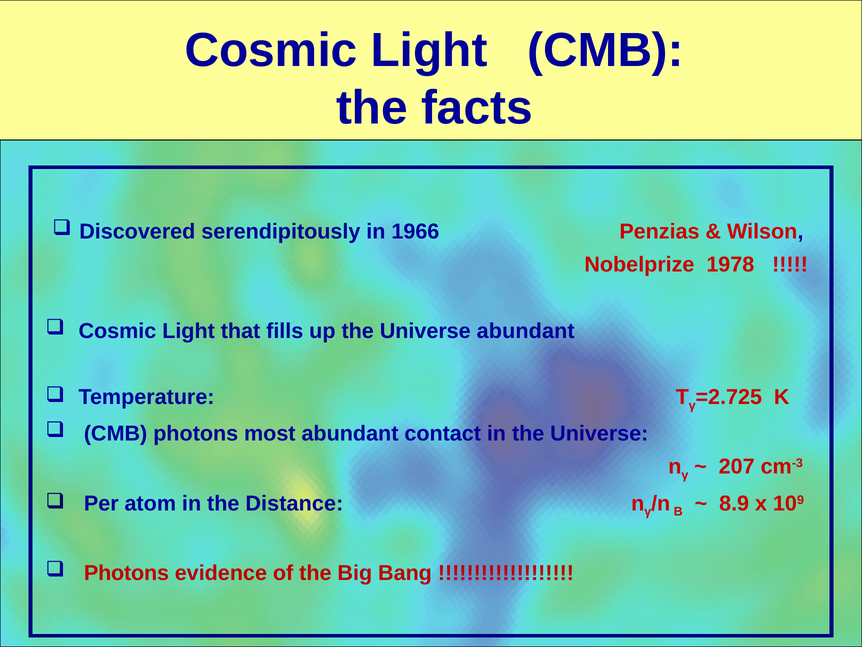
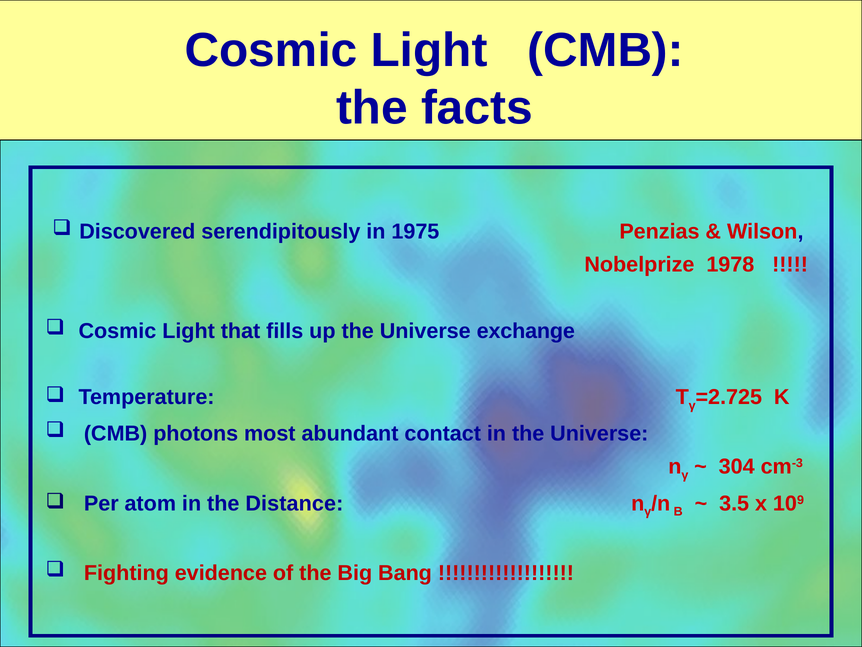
1966: 1966 -> 1975
Universe abundant: abundant -> exchange
207: 207 -> 304
8.9: 8.9 -> 3.5
Photons at (126, 573): Photons -> Fighting
